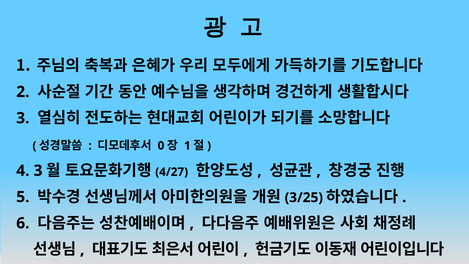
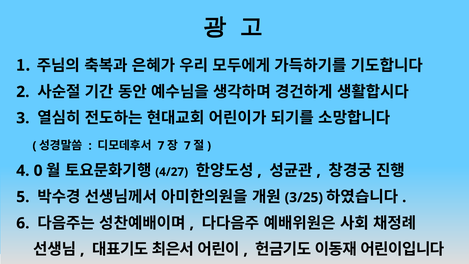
0 at (161, 146): 0 -> 7
1 at (187, 146): 1 -> 7
4 3: 3 -> 0
